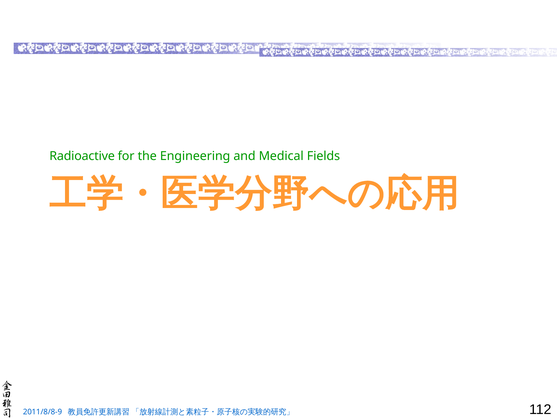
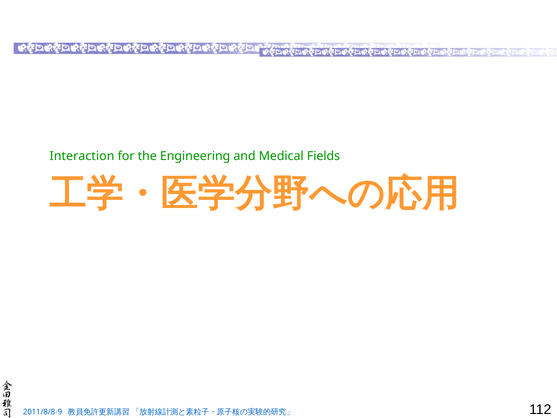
Radioactive: Radioactive -> Interaction
